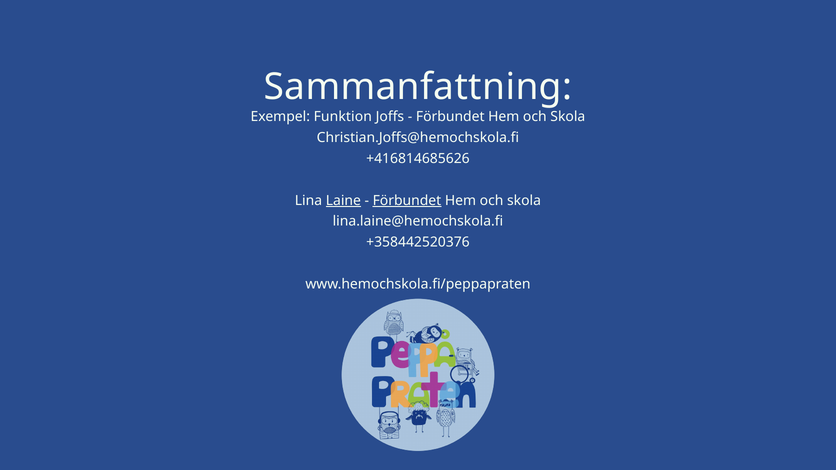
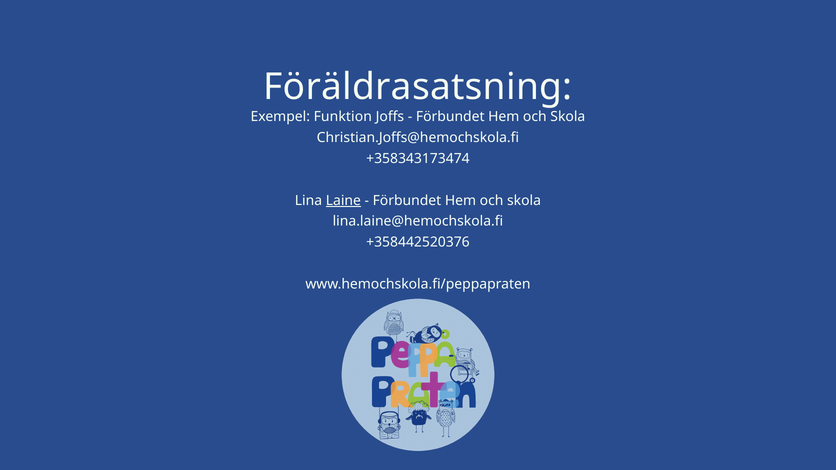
Sammanfattning: Sammanfattning -> Föräldrasatsning
+416814685626: +416814685626 -> +358343173474
Förbundet at (407, 201) underline: present -> none
